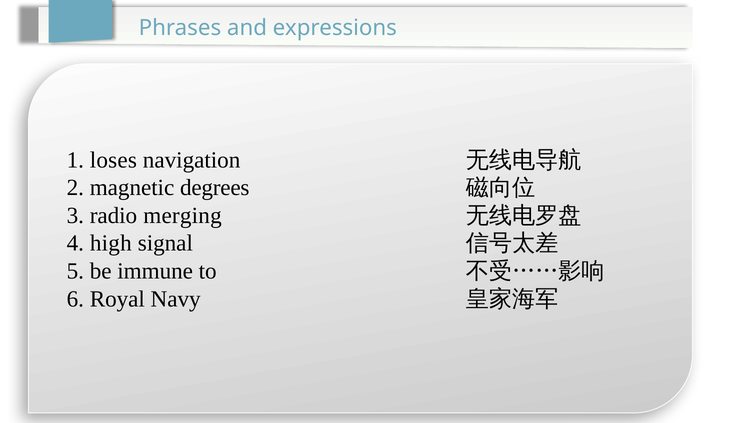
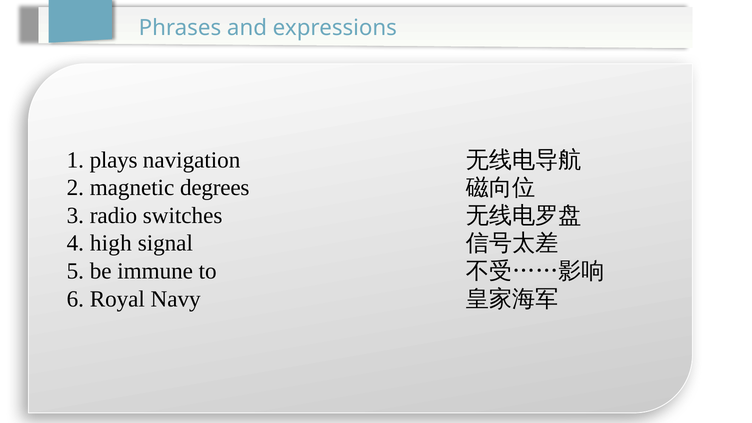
loses: loses -> plays
merging: merging -> switches
